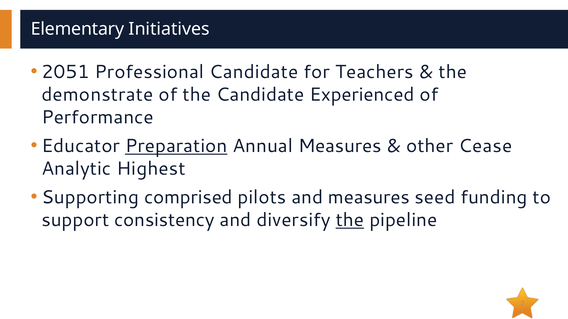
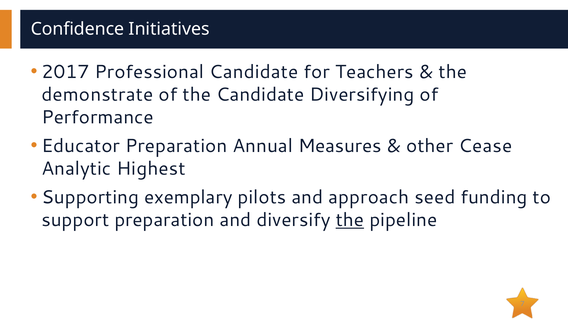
Elementary at (77, 29): Elementary -> Confidence
2051: 2051 -> 2017
Experienced: Experienced -> Diversifying
Preparation at (176, 146) underline: present -> none
comprised: comprised -> exemplary
and measures: measures -> approach
support consistency: consistency -> preparation
